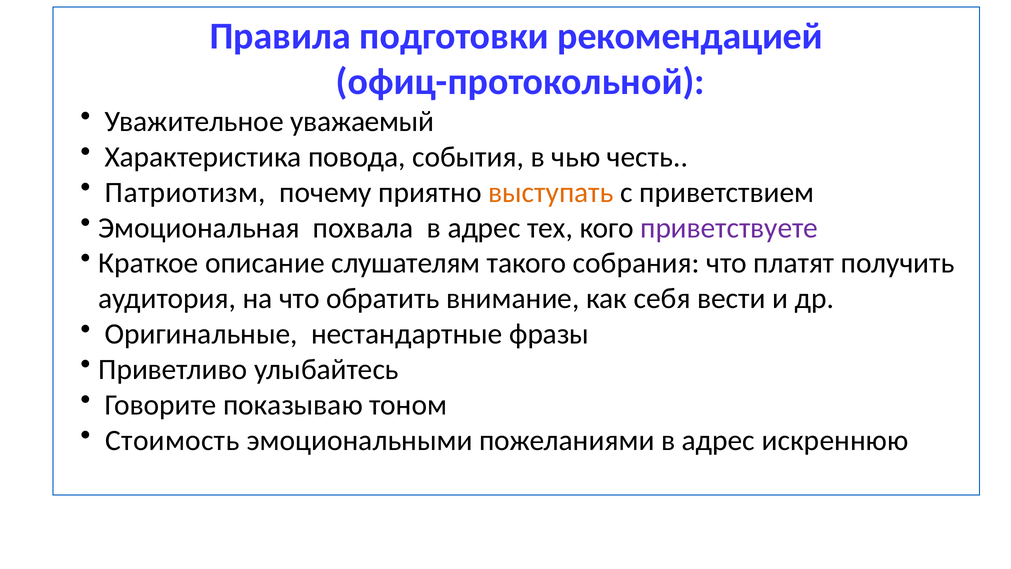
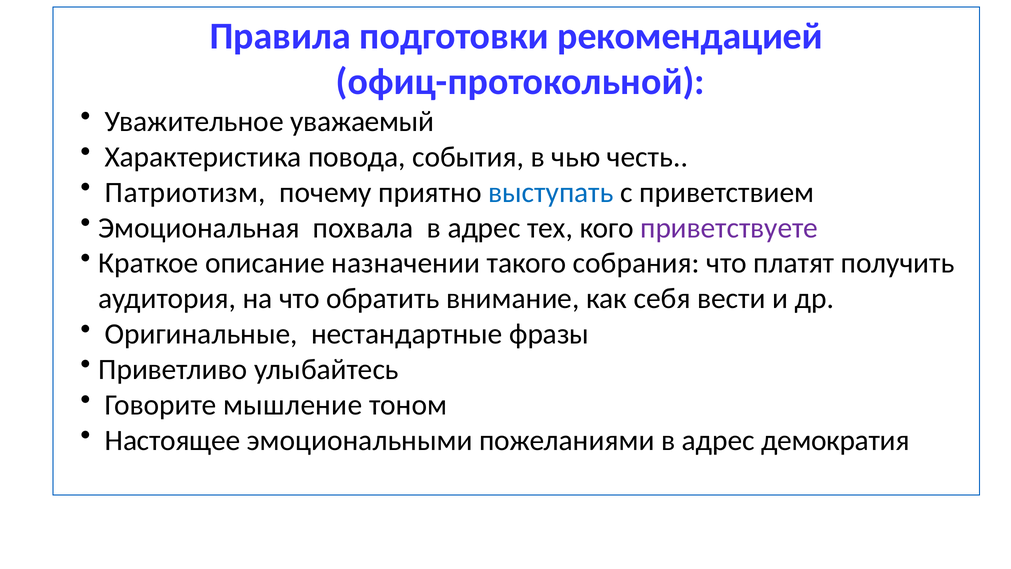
выступать colour: orange -> blue
слушателям: слушателям -> назначении
показываю: показываю -> мышление
Стоимость: Стоимость -> Настоящее
искреннюю: искреннюю -> демократия
